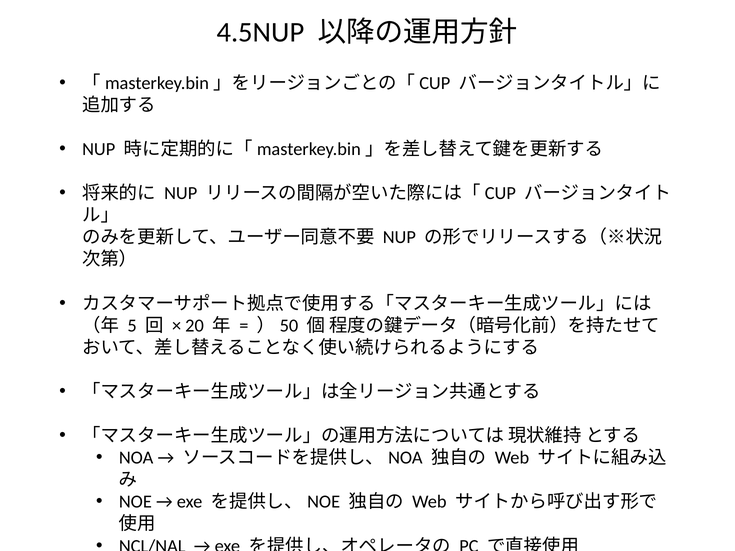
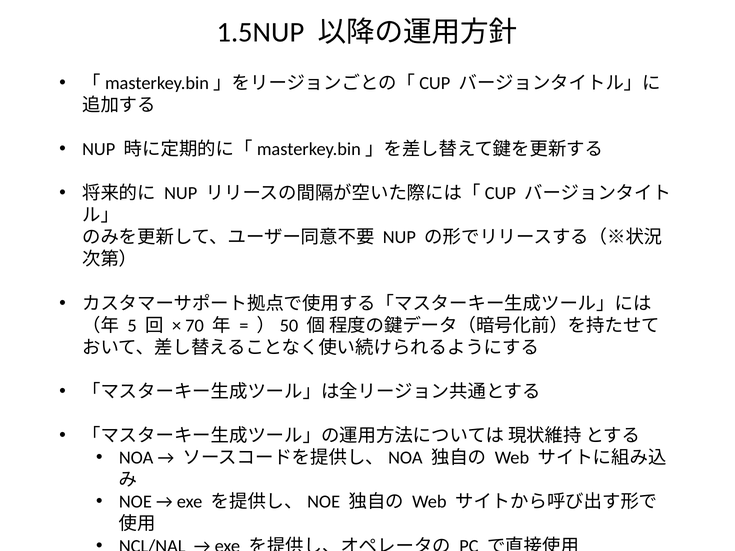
4.5NUP: 4.5NUP -> 1.5NUP
20: 20 -> 70
